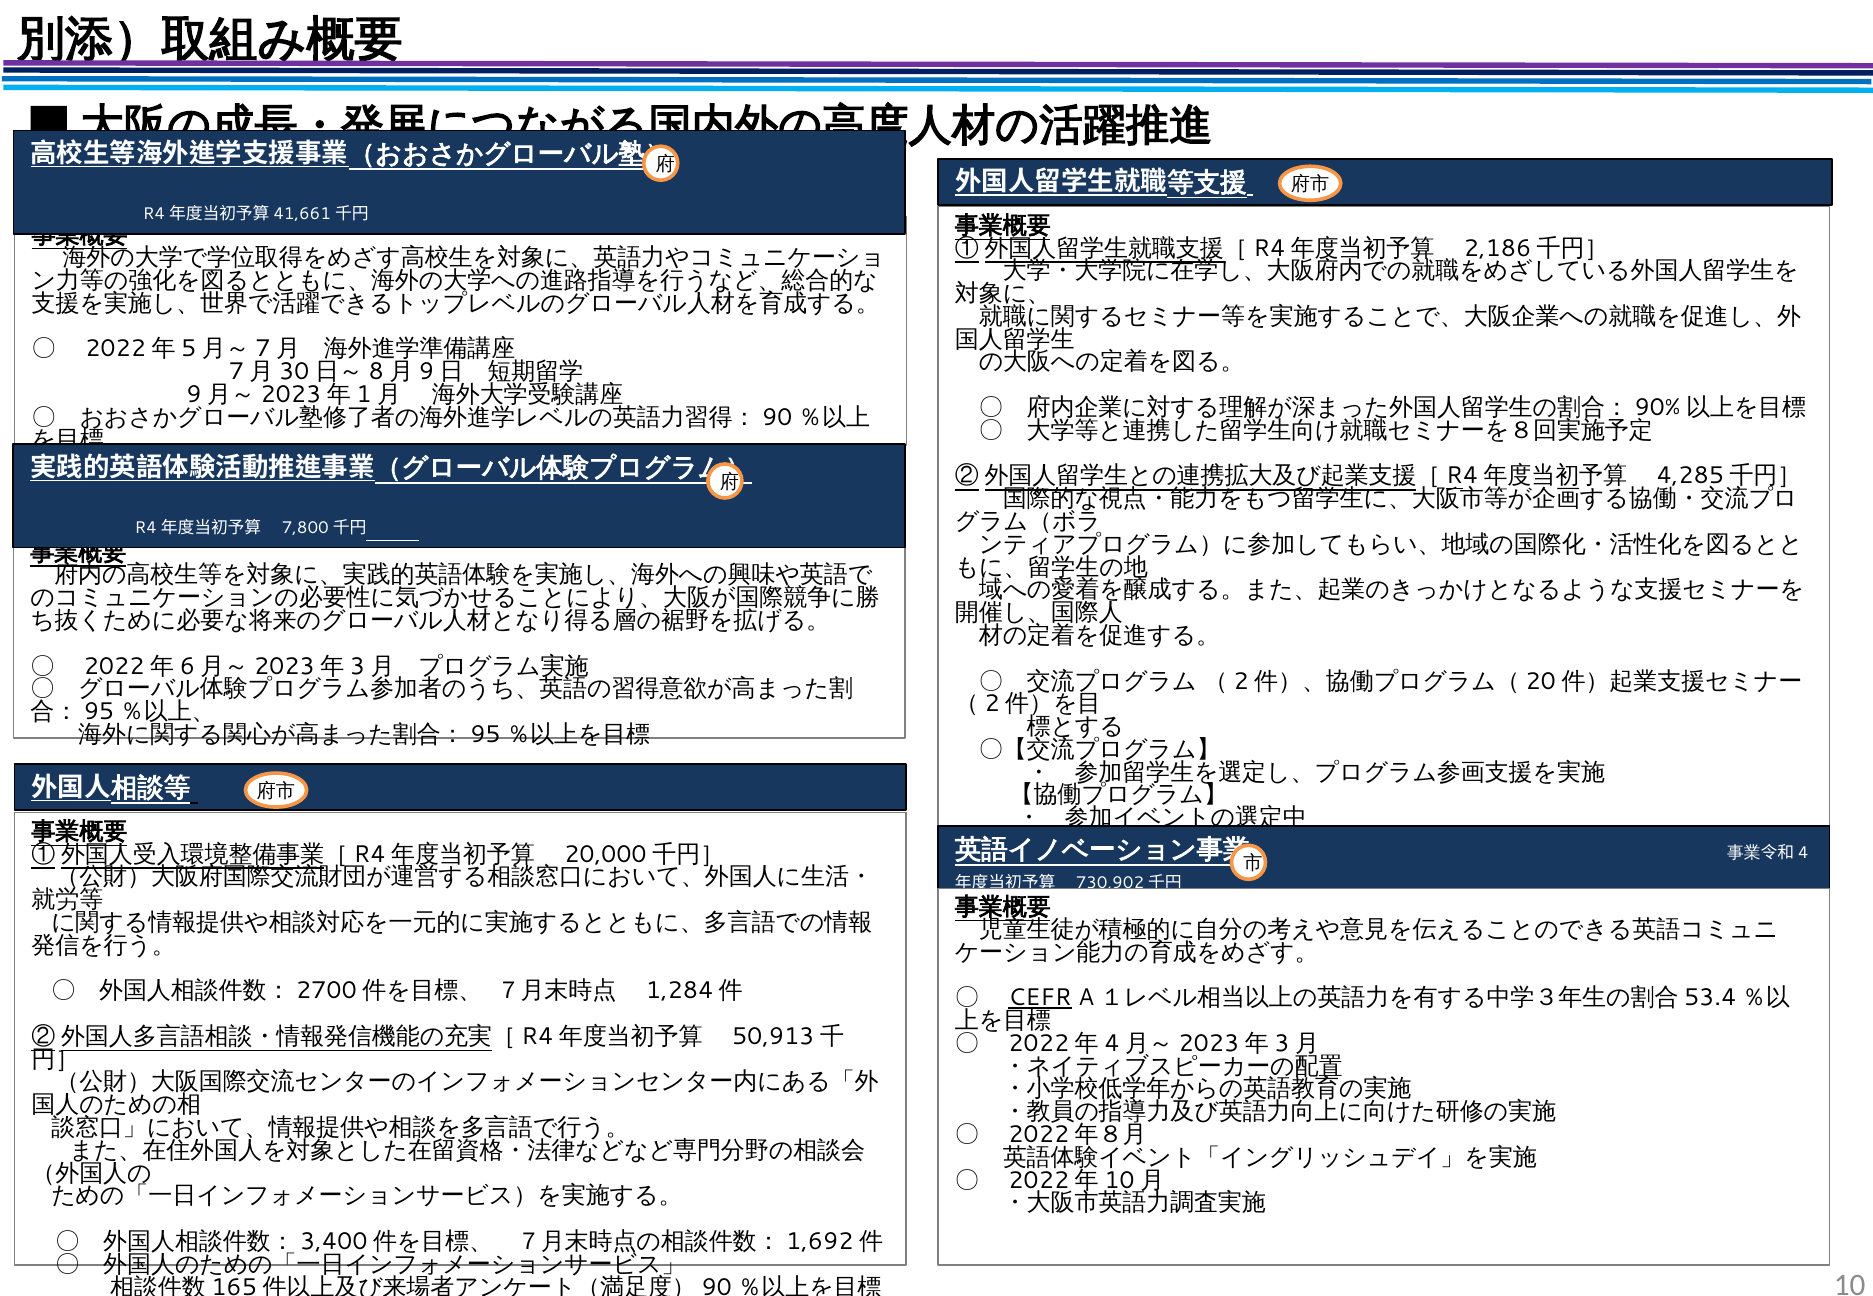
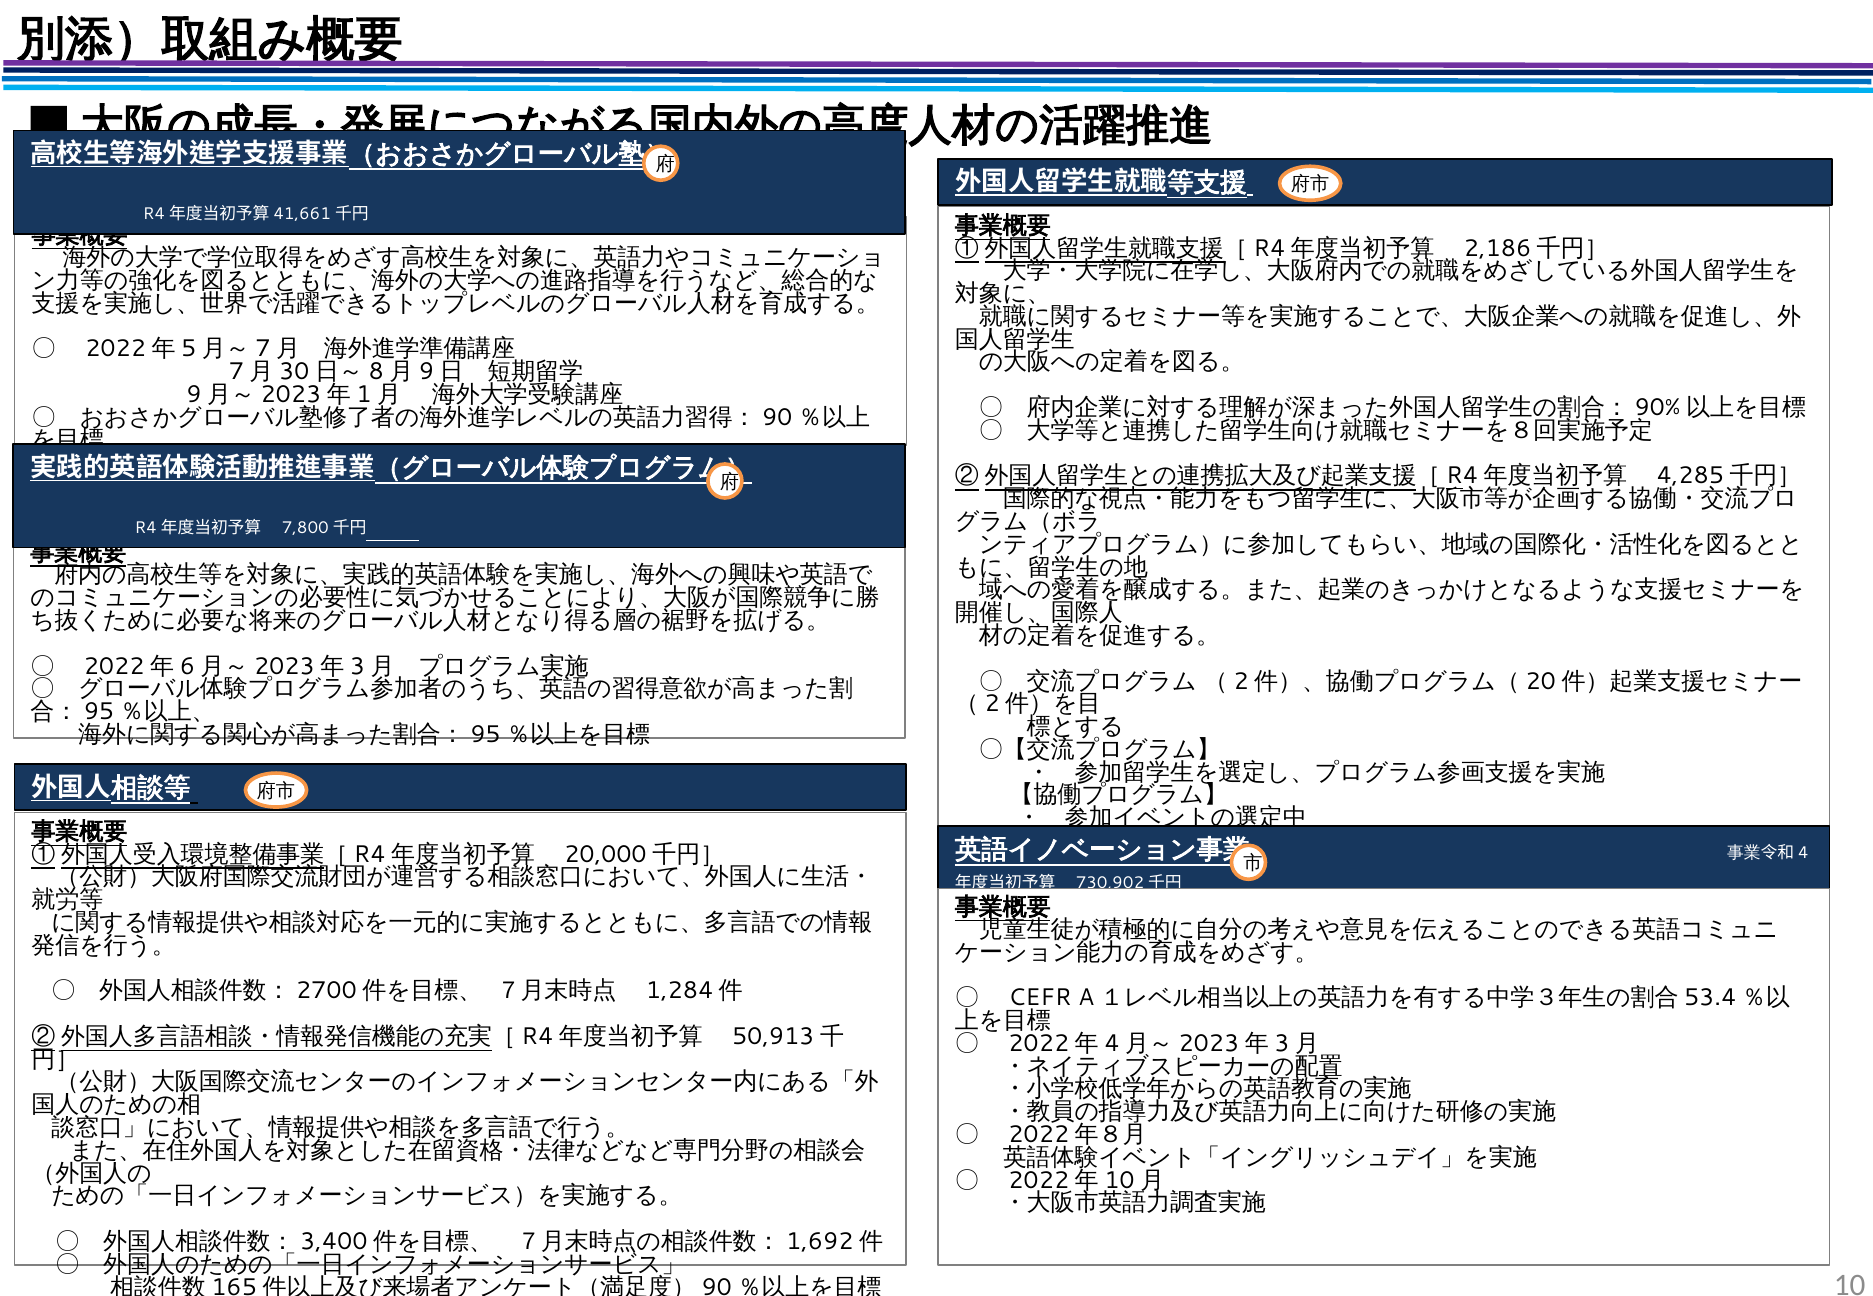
CEFR underline: present -> none
